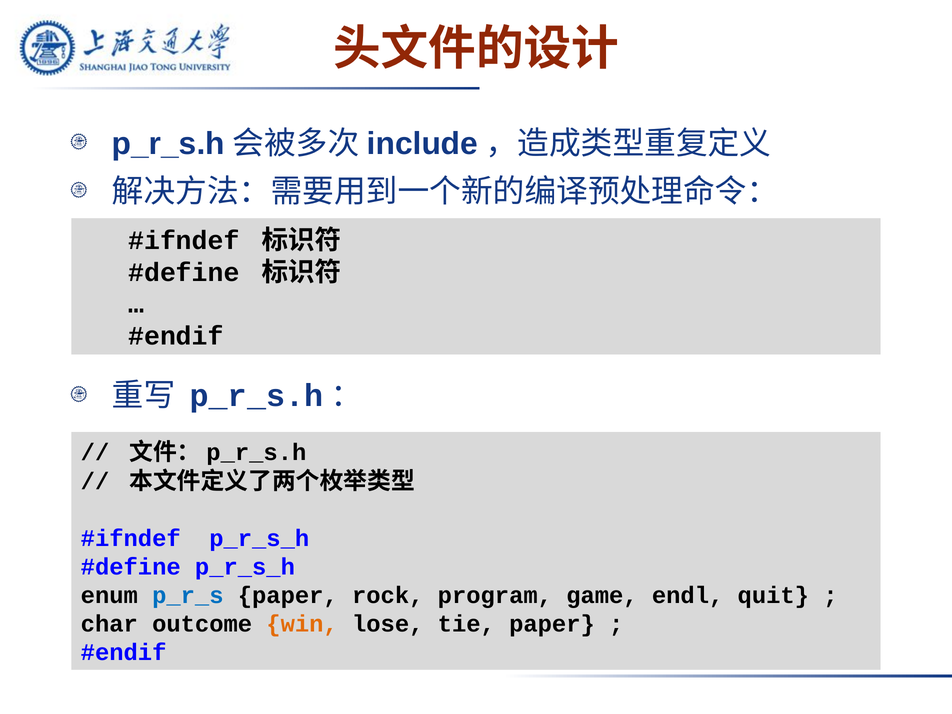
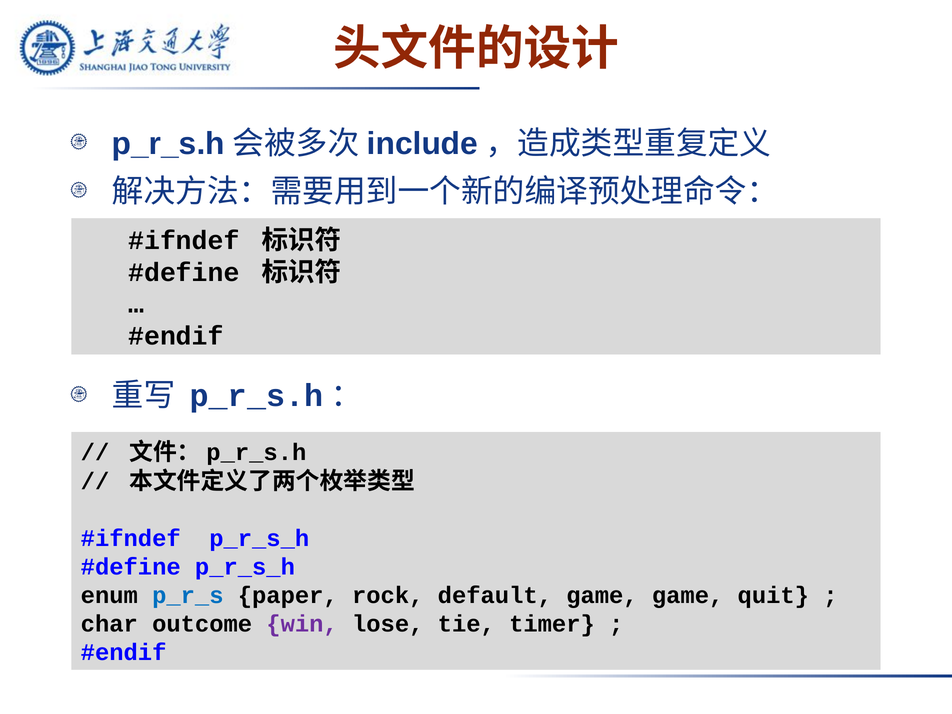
program: program -> default
game endl: endl -> game
win colour: orange -> purple
tie paper: paper -> timer
